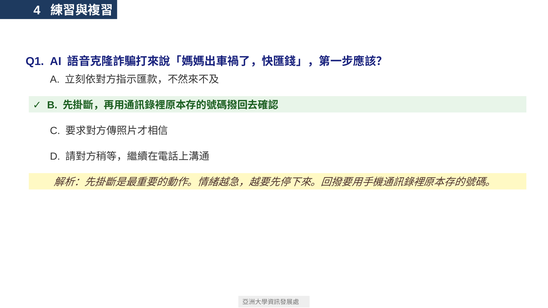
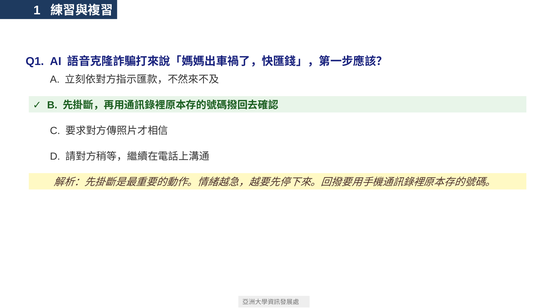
4: 4 -> 1
